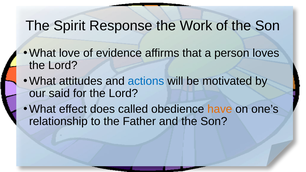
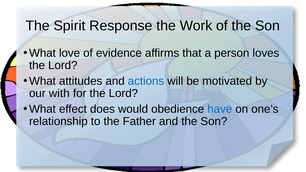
said: said -> with
called: called -> would
have colour: orange -> blue
